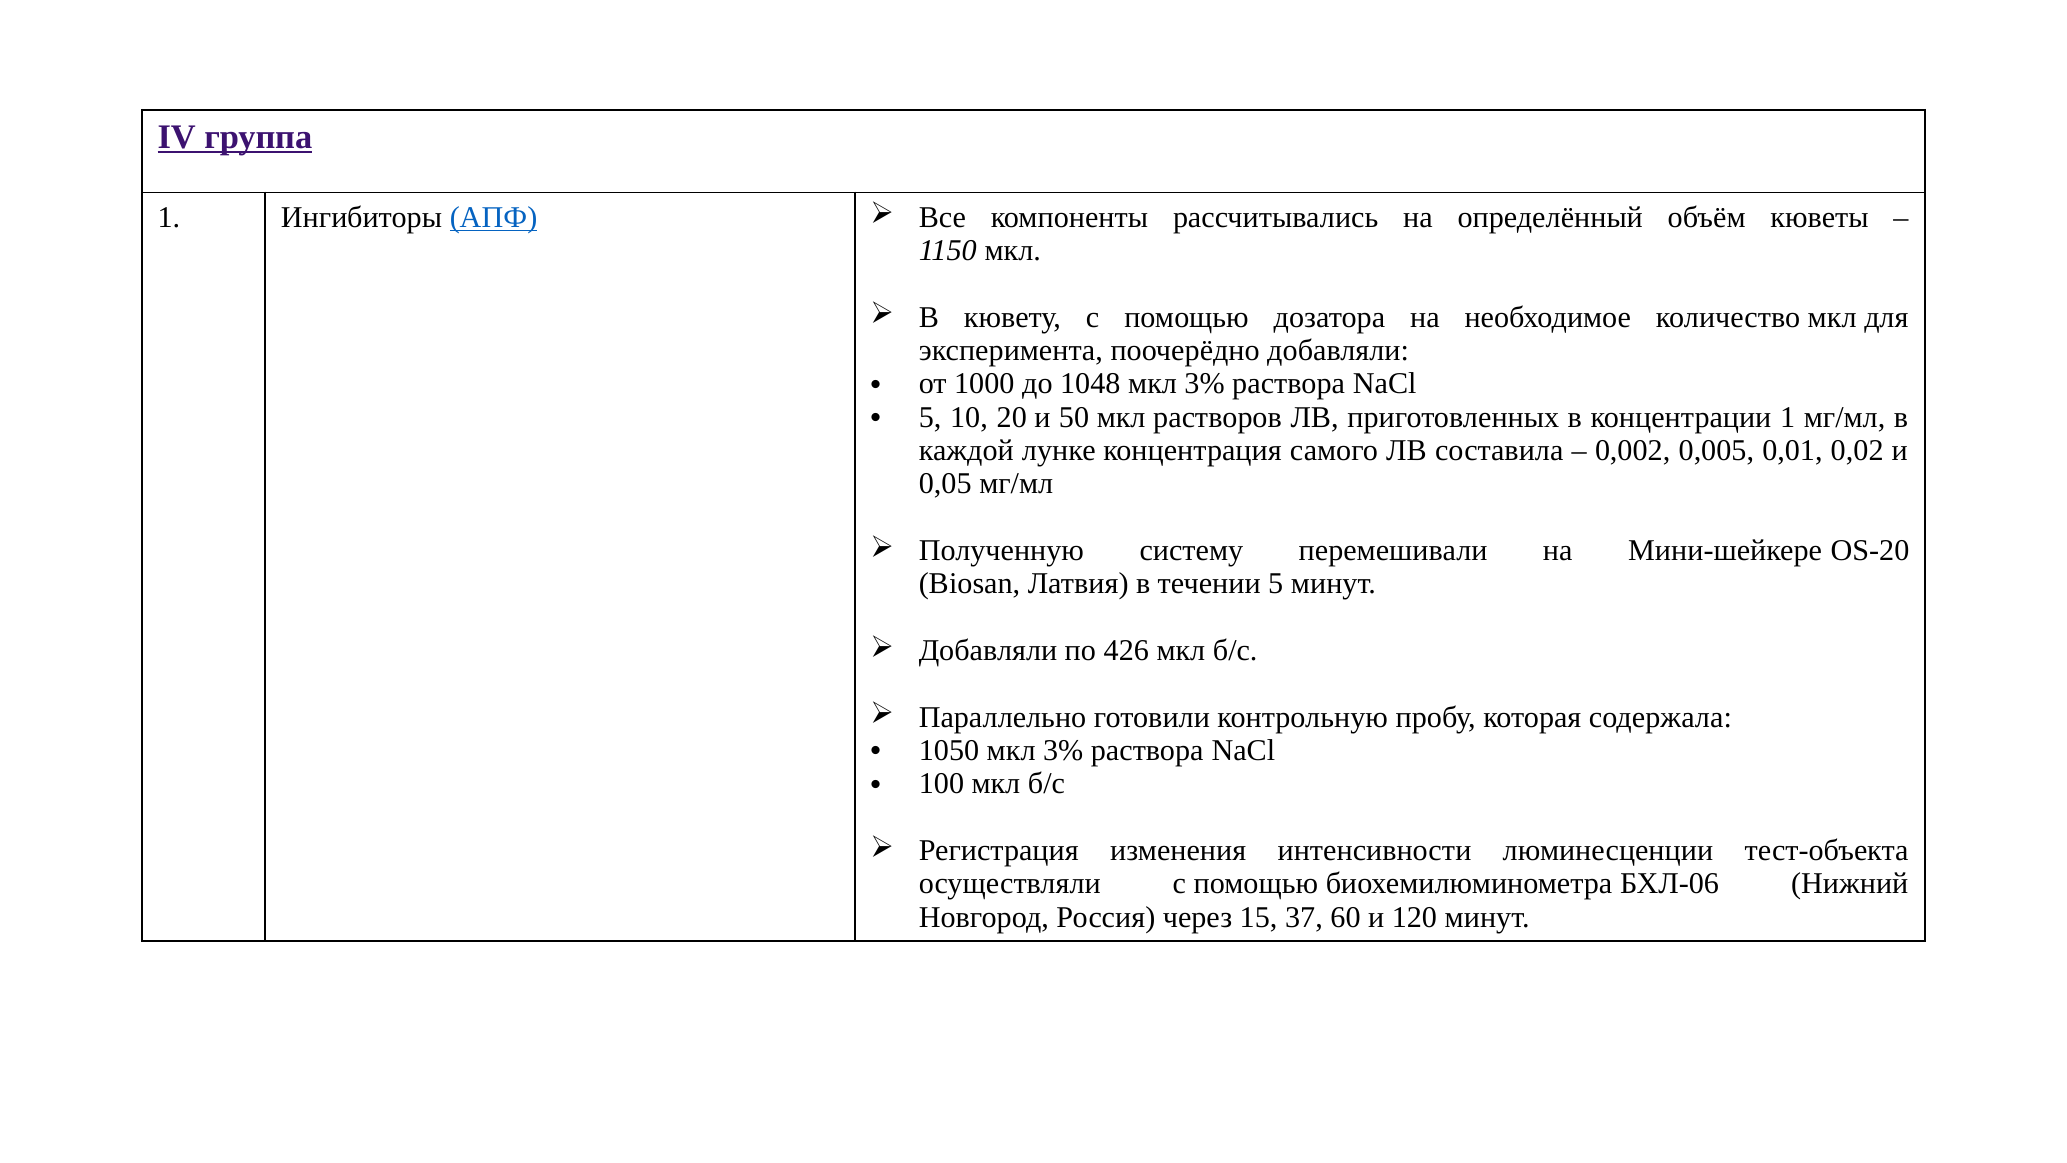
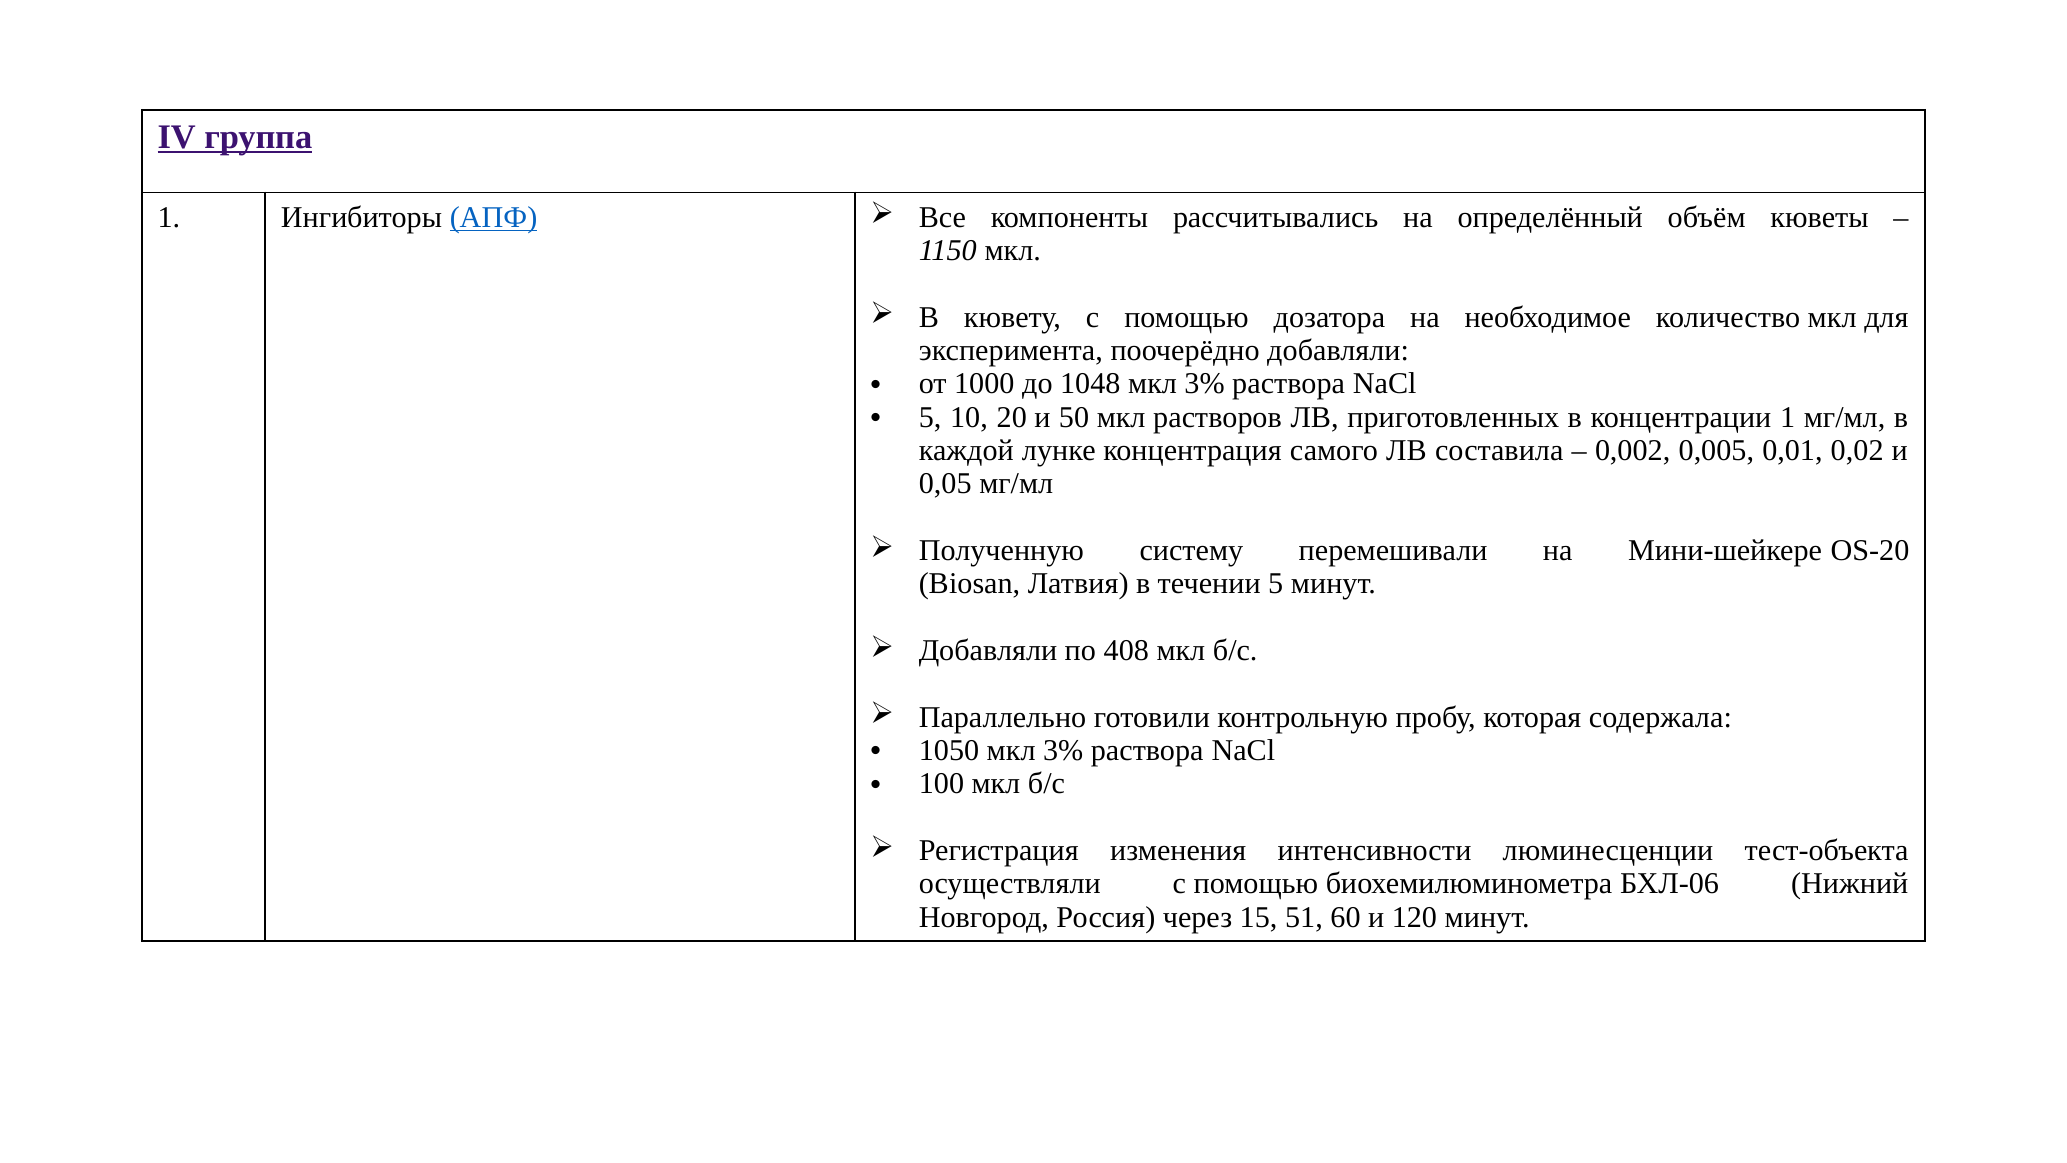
426: 426 -> 408
37: 37 -> 51
